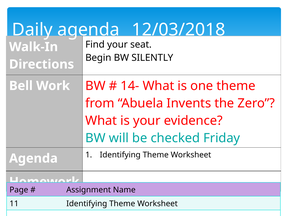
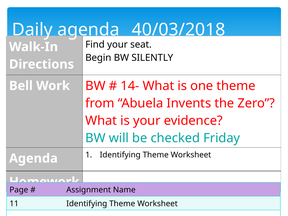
12/03/2018: 12/03/2018 -> 40/03/2018
